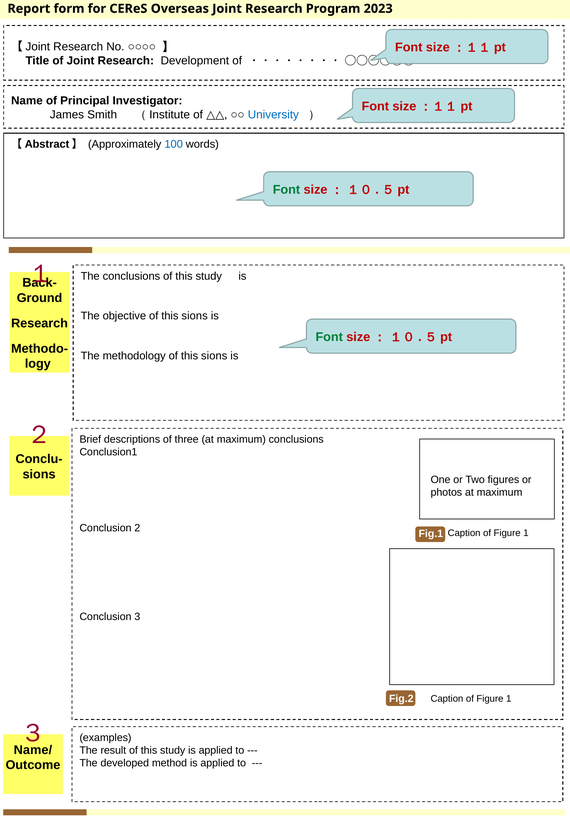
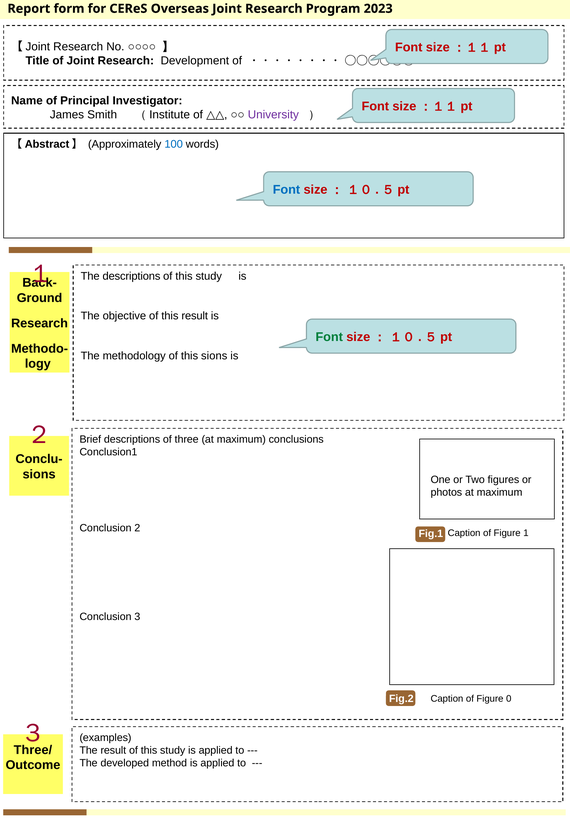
University colour: blue -> purple
Font at (286, 190) colour: green -> blue
The conclusions: conclusions -> descriptions
objective of this sions: sions -> result
1 at (509, 699): 1 -> 0
Name/: Name/ -> Three/
